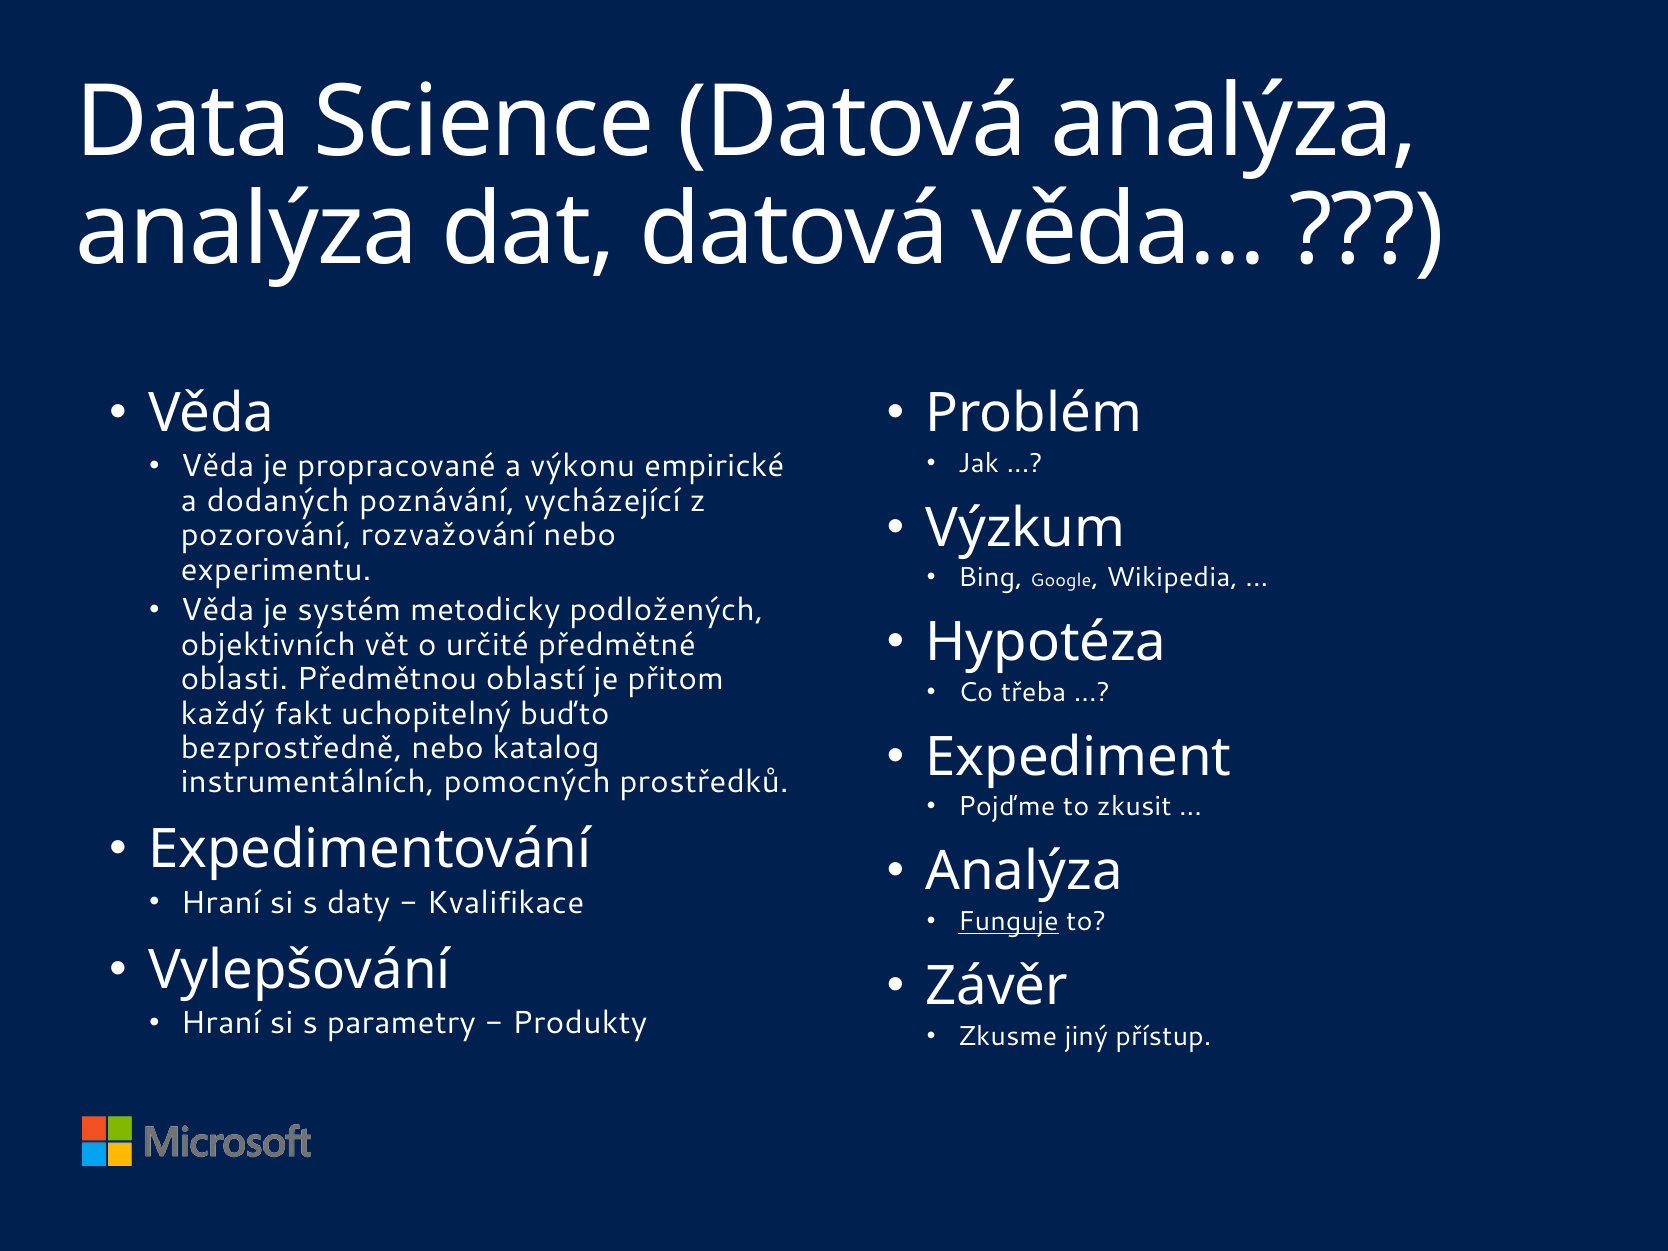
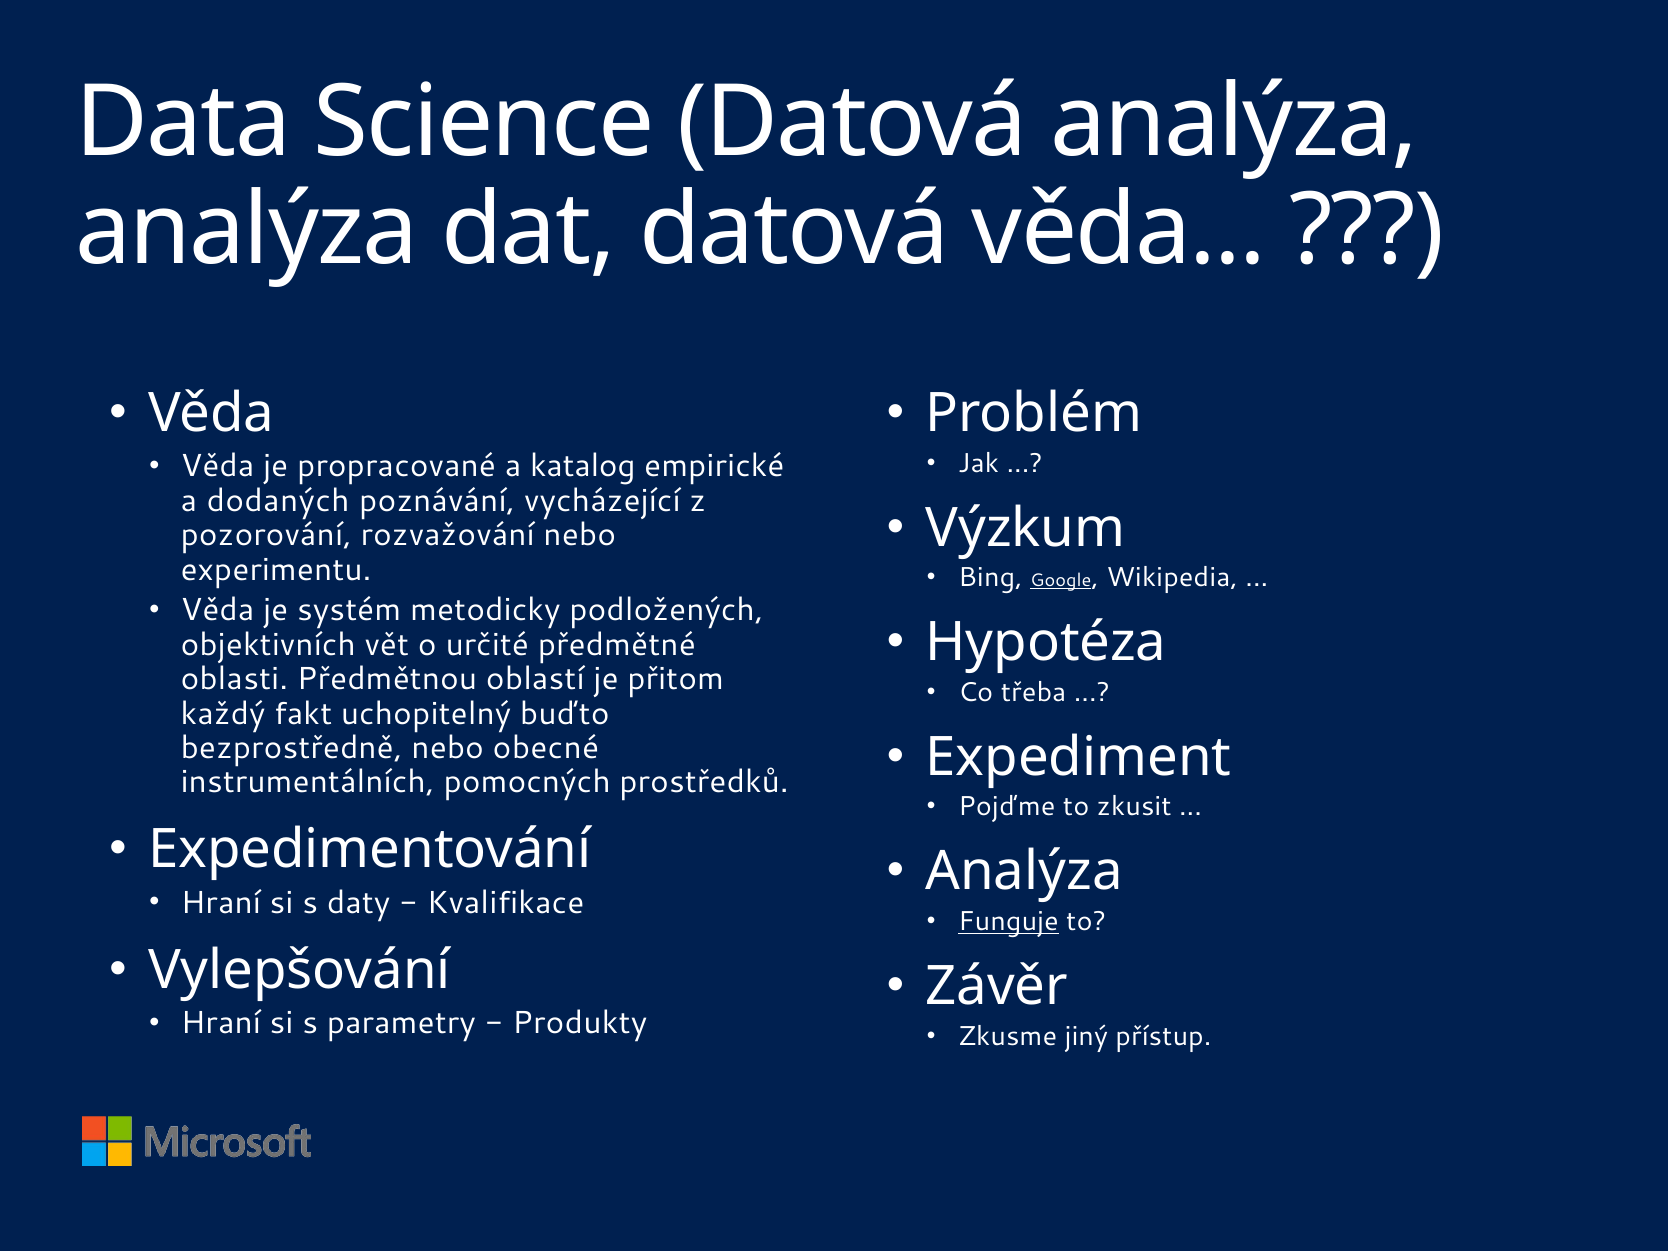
výkonu: výkonu -> katalog
Google underline: none -> present
katalog: katalog -> obecné
